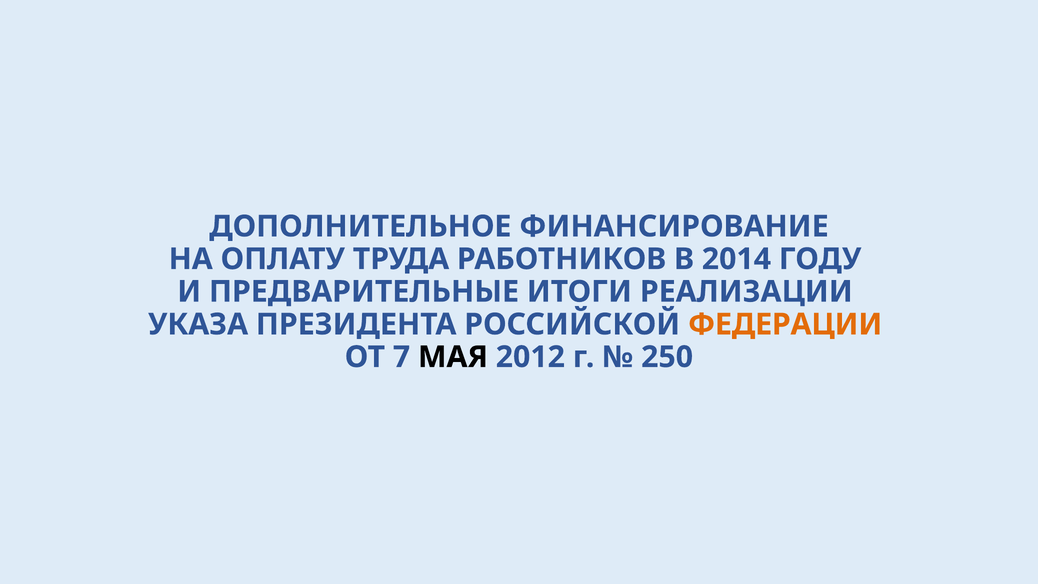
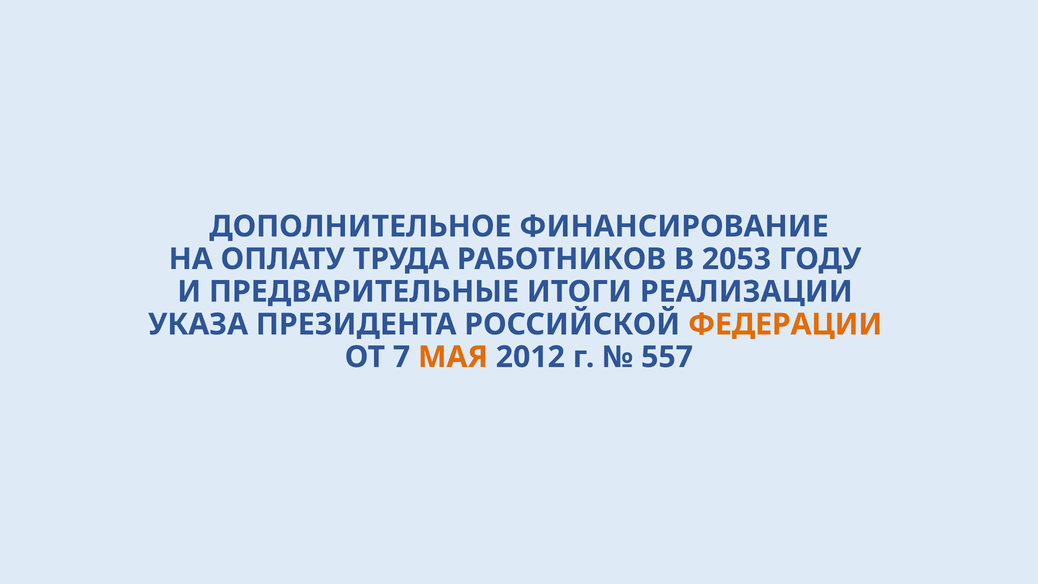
2014: 2014 -> 2053
МАЯ colour: black -> orange
250: 250 -> 557
